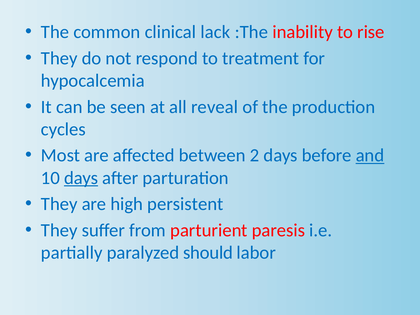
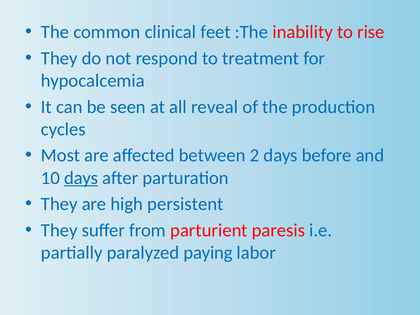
lack: lack -> feet
and underline: present -> none
should: should -> paying
